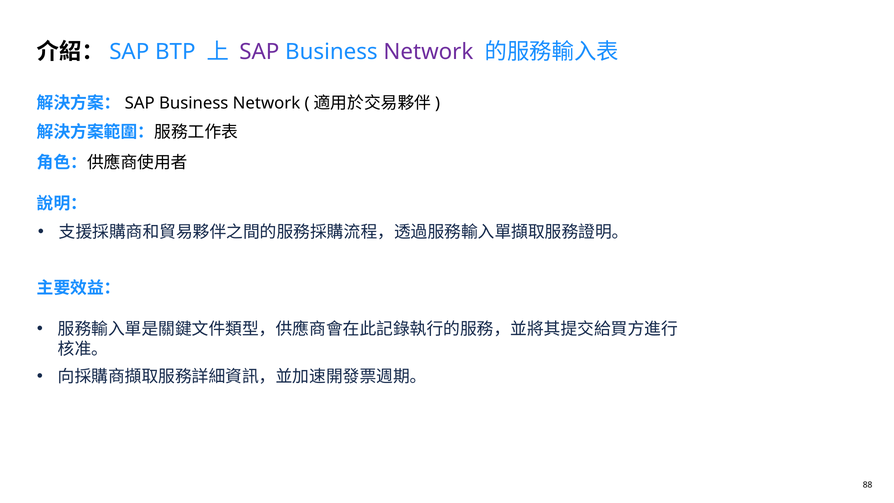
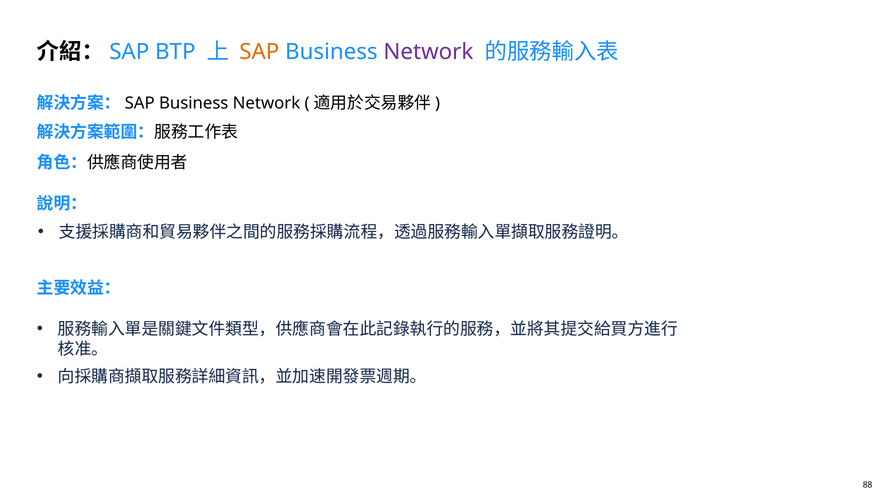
SAP at (259, 52) colour: purple -> orange
